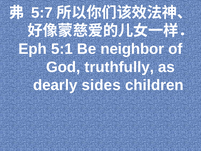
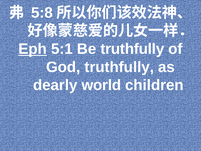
5:7: 5:7 -> 5:8
Eph underline: none -> present
Be neighbor: neighbor -> truthfully
sides: sides -> world
